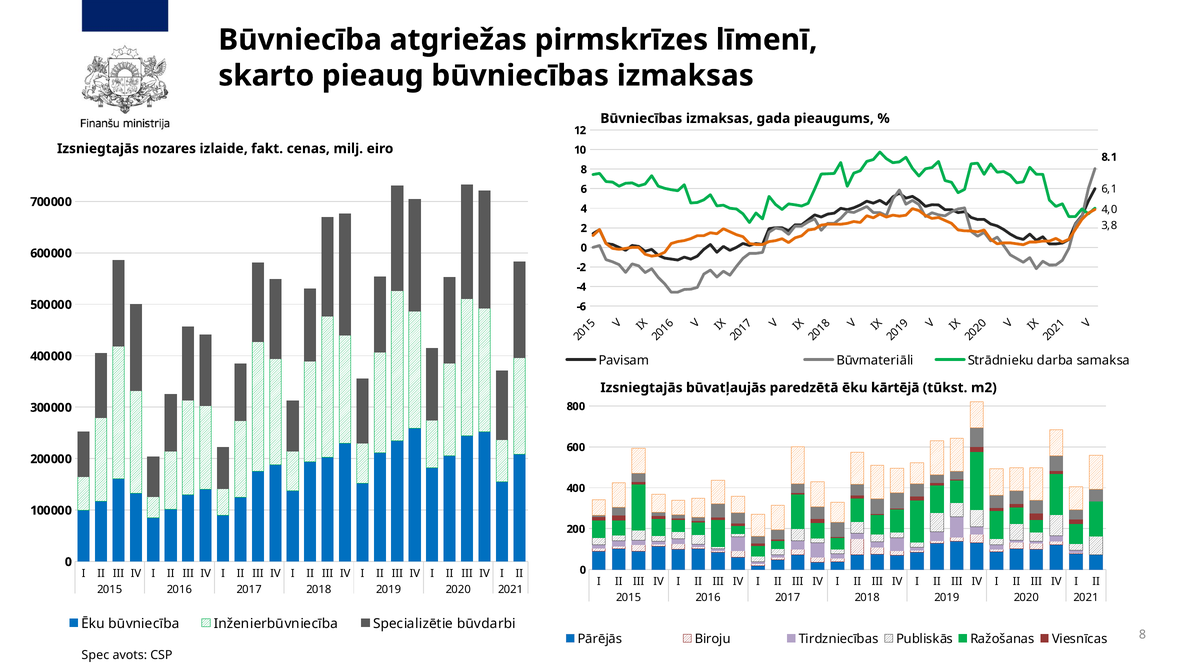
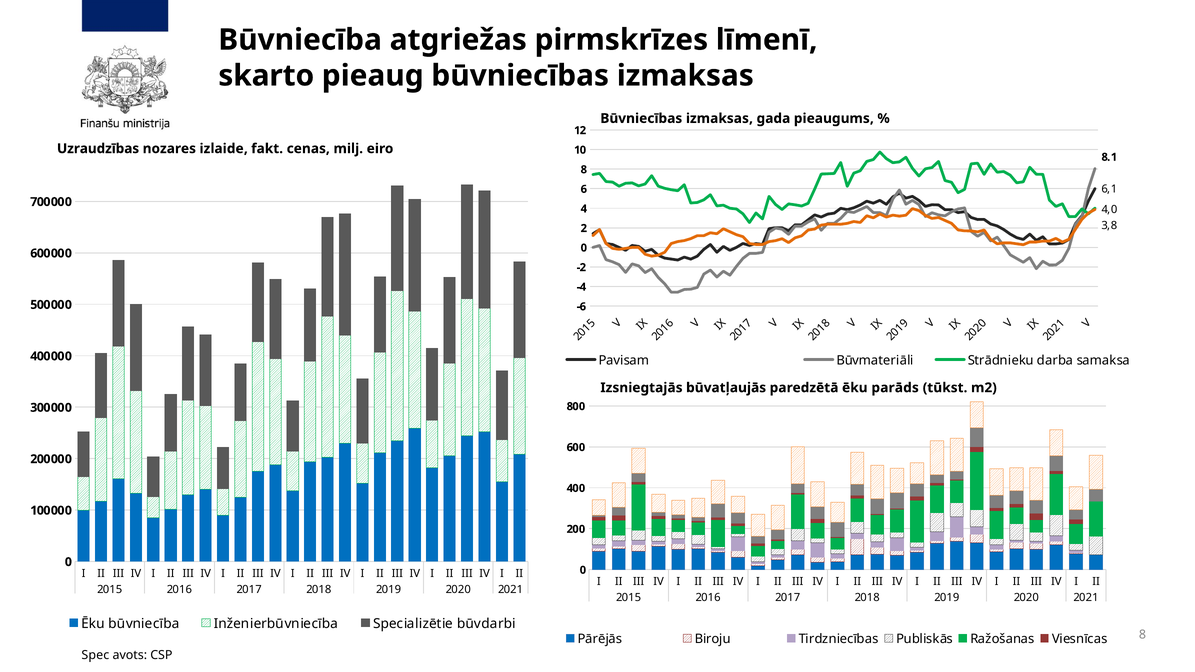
Izsniegtajās at (98, 149): Izsniegtajās -> Uzraudzības
kārtējā: kārtējā -> parāds
